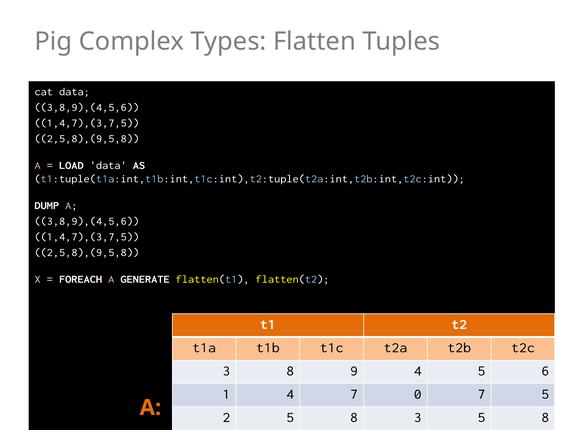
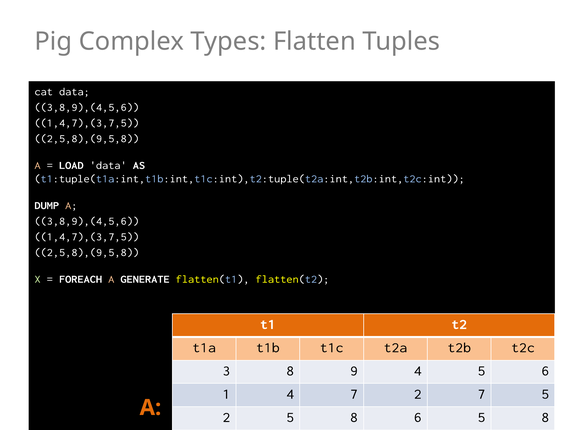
7 0: 0 -> 2
8 3: 3 -> 6
